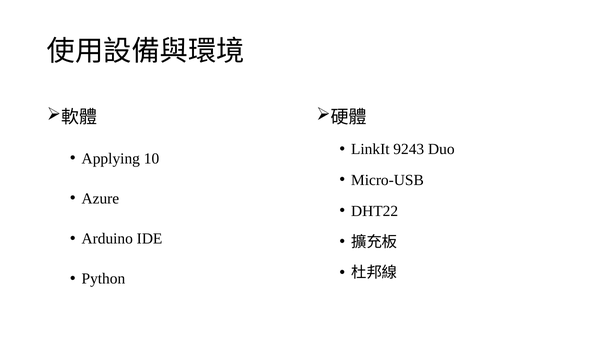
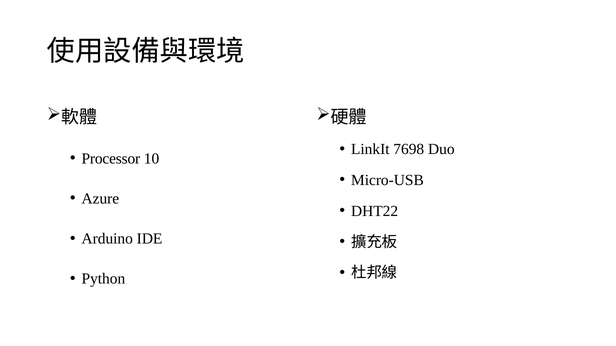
9243: 9243 -> 7698
Applying: Applying -> Processor
